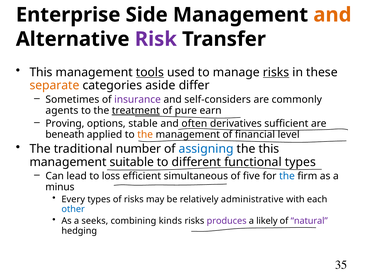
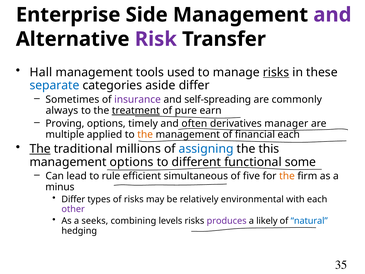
and at (332, 15) colour: orange -> purple
This at (41, 72): This -> Hall
tools underline: present -> none
separate colour: orange -> blue
self-considers: self-considers -> self-spreading
agents: agents -> always
stable: stable -> timely
sufficient: sufficient -> manager
beneath: beneath -> multiple
financial level: level -> each
The at (40, 149) underline: none -> present
number: number -> millions
management suitable: suitable -> options
functional types: types -> some
loss: loss -> rule
the at (287, 176) colour: blue -> orange
Every at (73, 199): Every -> Differ
administrative: administrative -> environmental
other colour: blue -> purple
kinds: kinds -> levels
natural colour: purple -> blue
